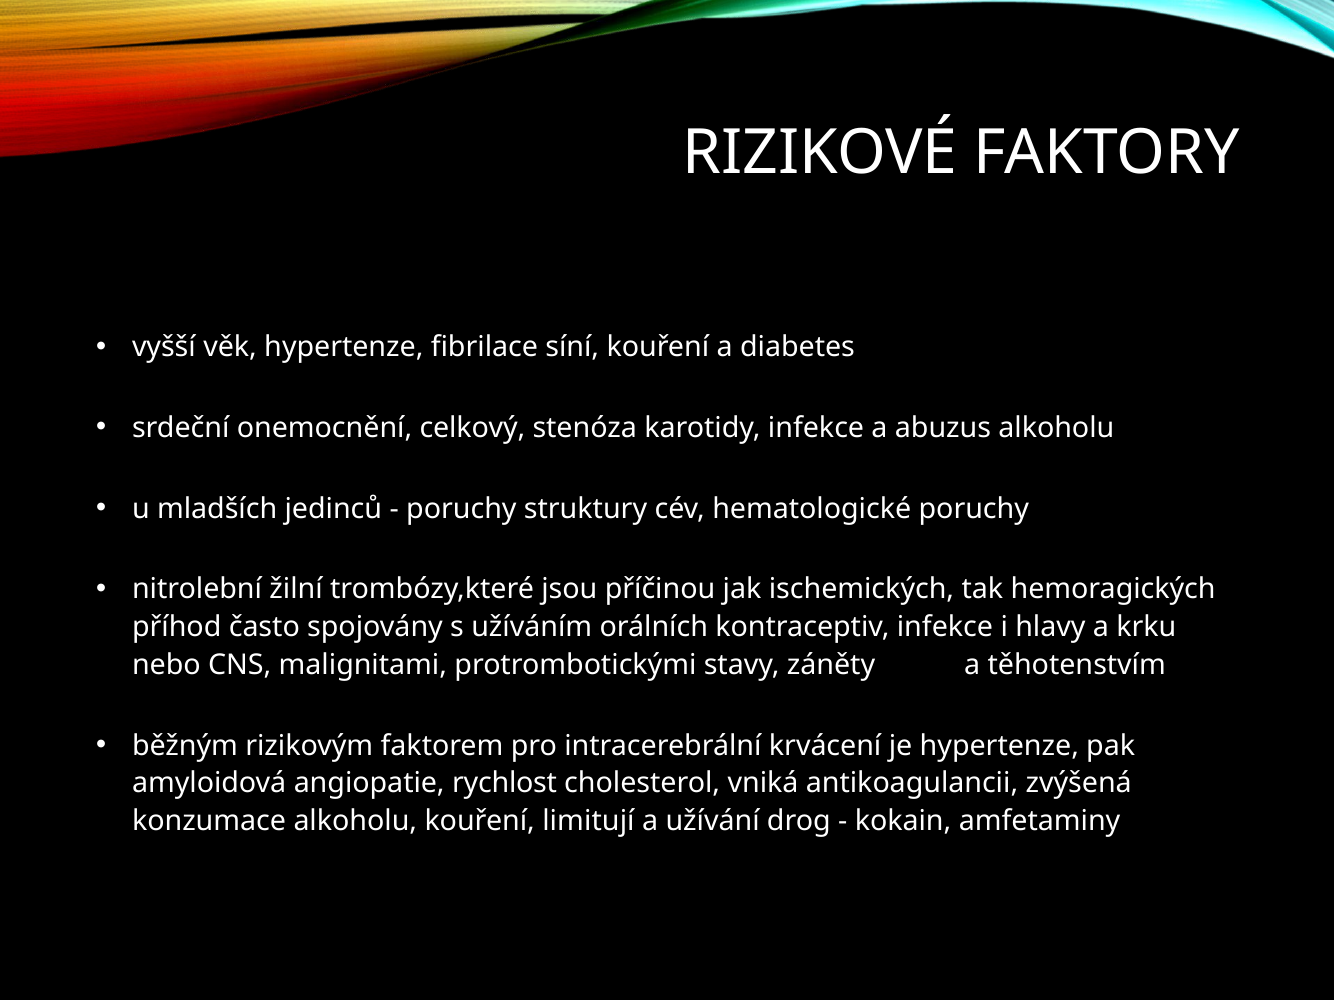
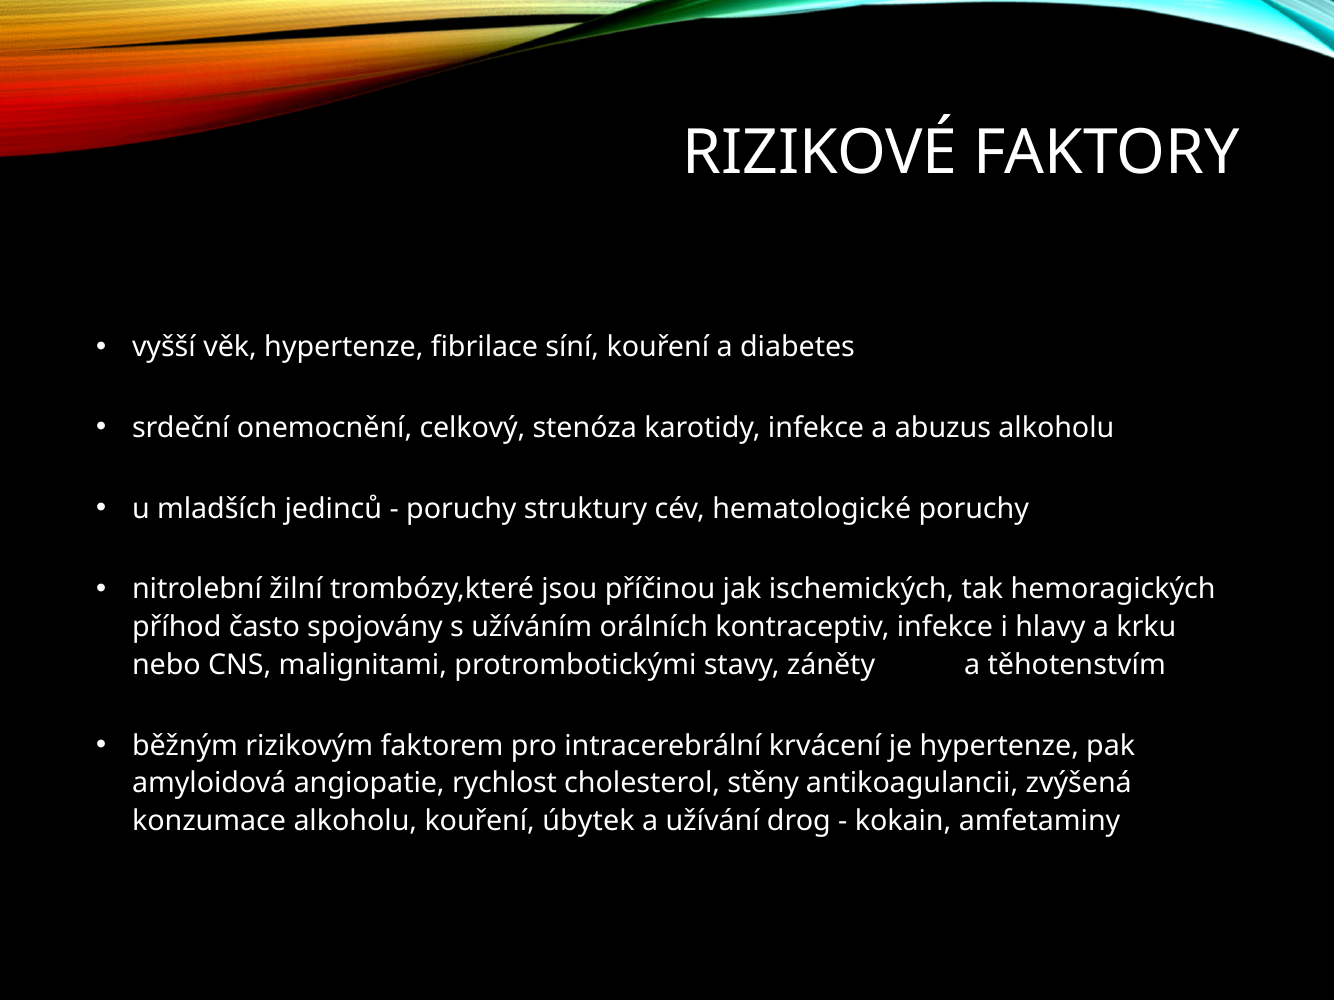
vniká: vniká -> stěny
limitují: limitují -> úbytek
